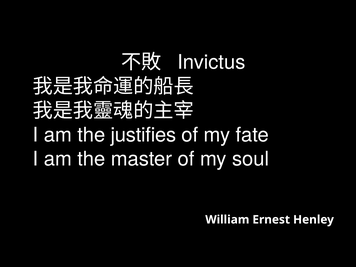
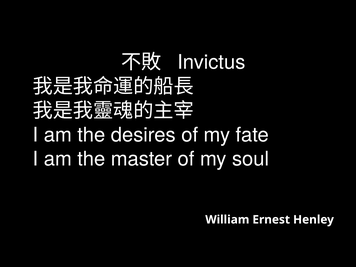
justifies: justifies -> desires
